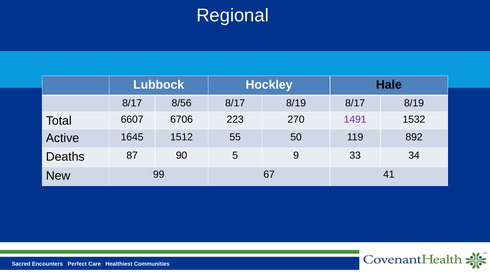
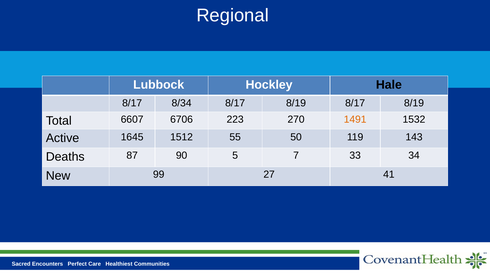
8/56: 8/56 -> 8/34
1491 colour: purple -> orange
892: 892 -> 143
9: 9 -> 7
67: 67 -> 27
